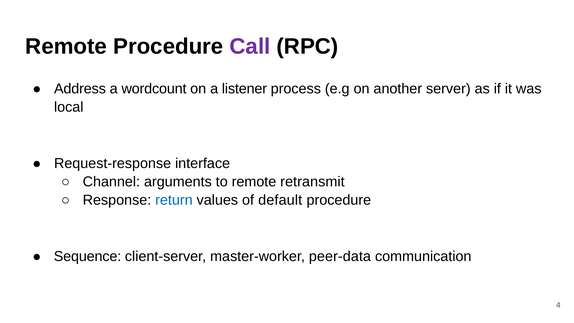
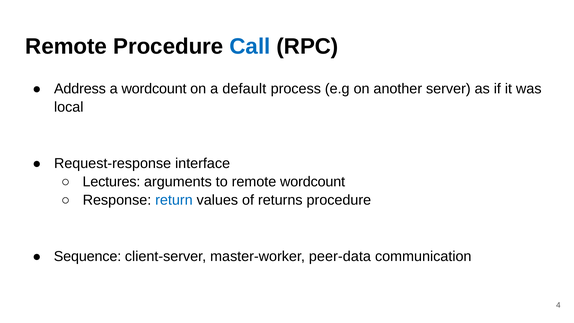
Call colour: purple -> blue
listener: listener -> default
Channel: Channel -> Lectures
remote retransmit: retransmit -> wordcount
default: default -> returns
